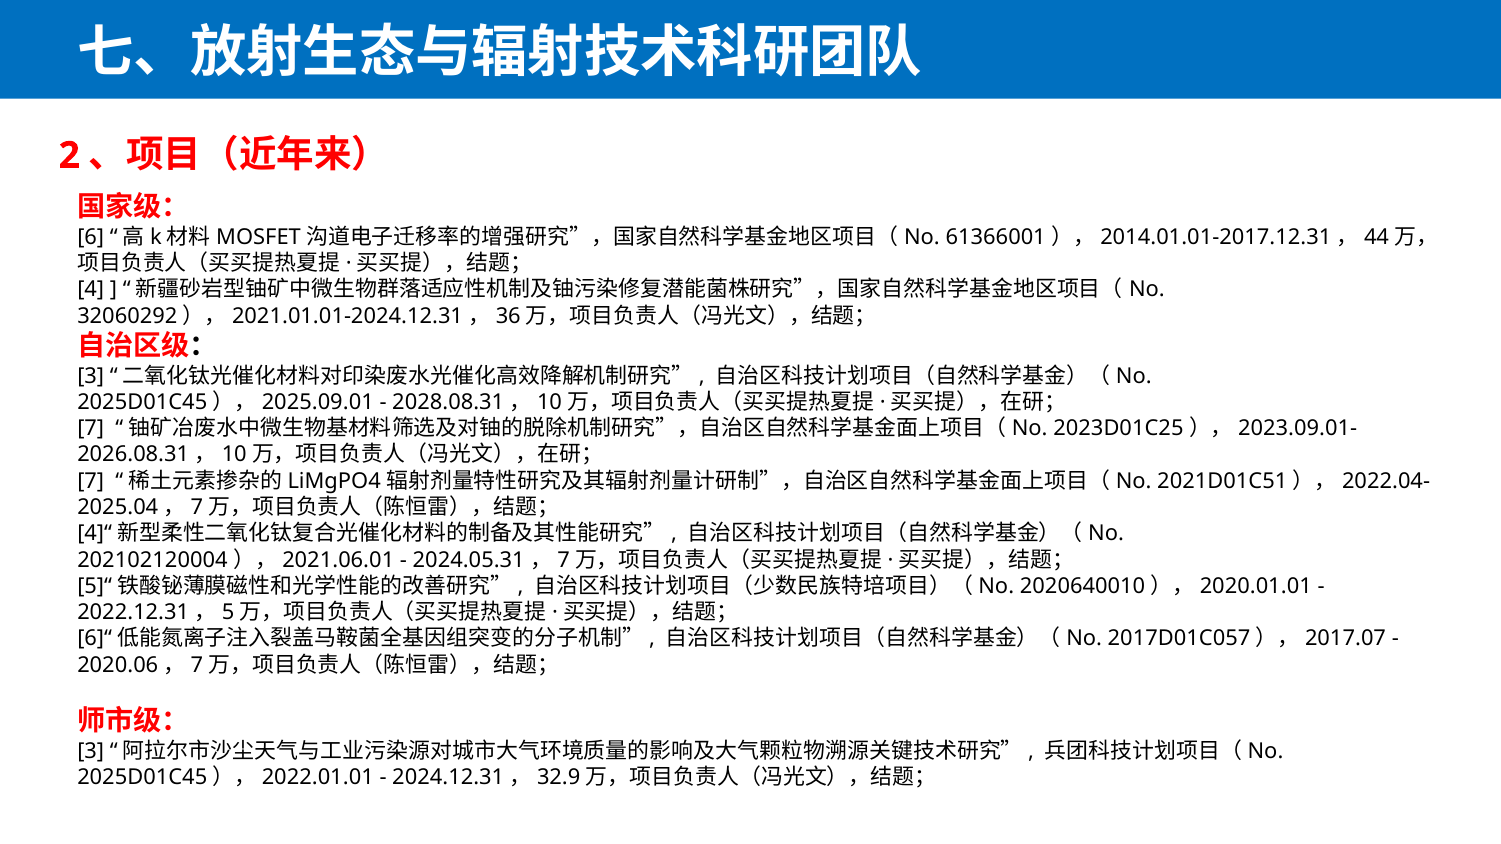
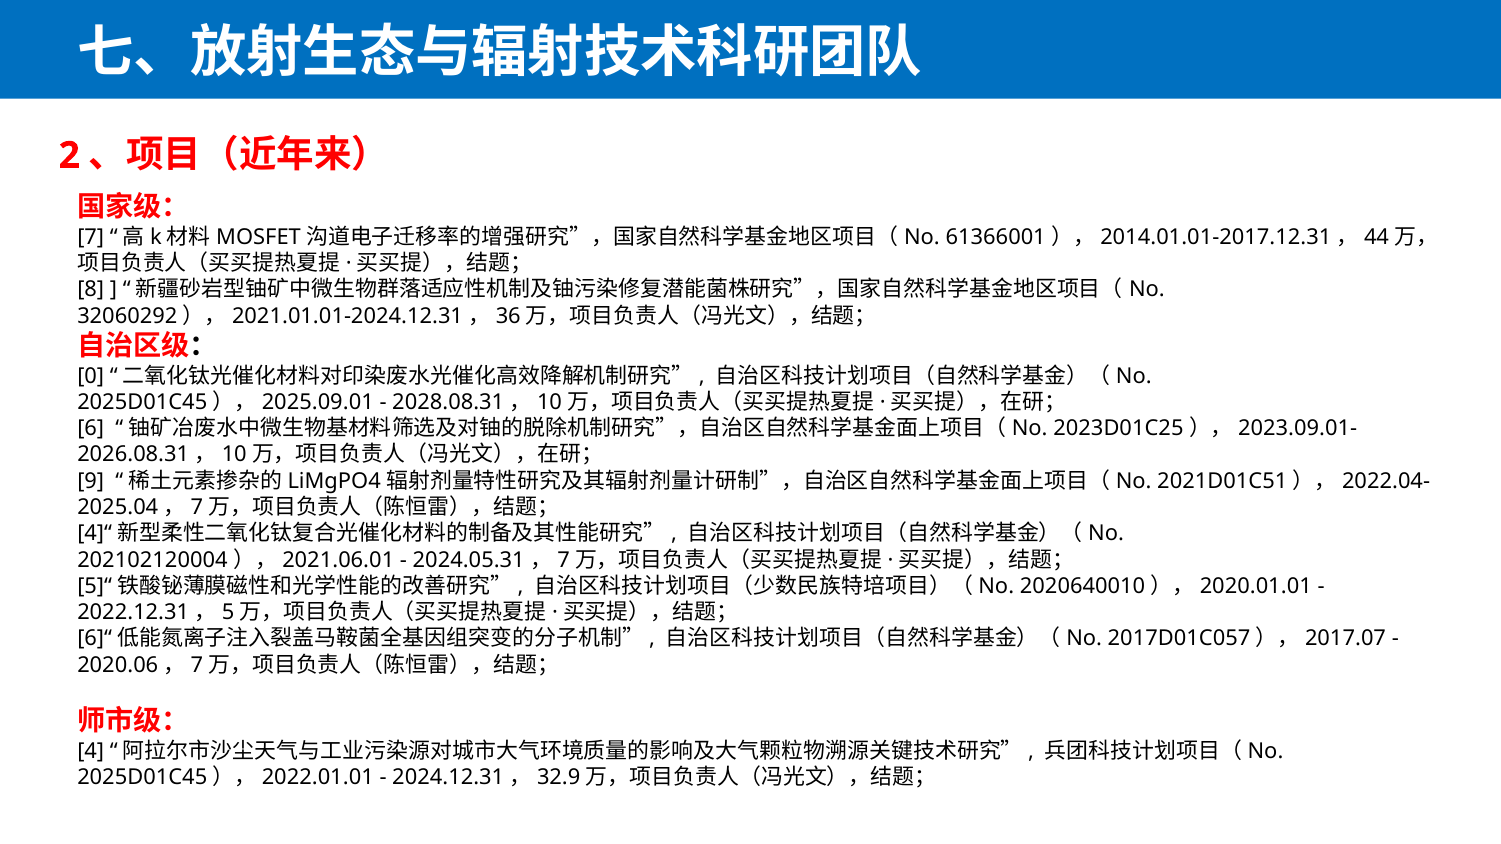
6: 6 -> 7
4: 4 -> 8
3 at (91, 376): 3 -> 0
7 at (91, 429): 7 -> 6
7 at (91, 481): 7 -> 9
3 at (91, 751): 3 -> 4
